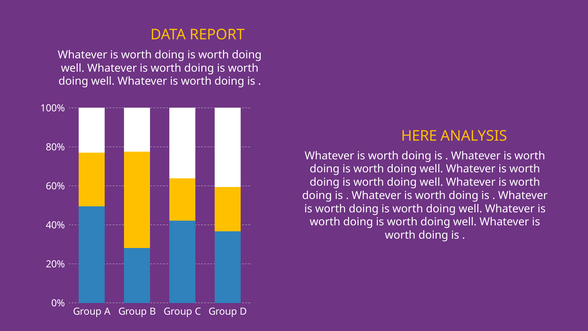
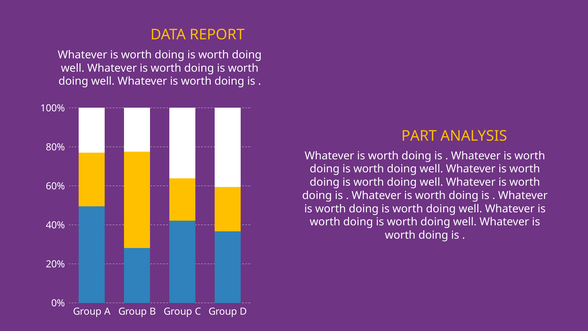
HERE: HERE -> PART
